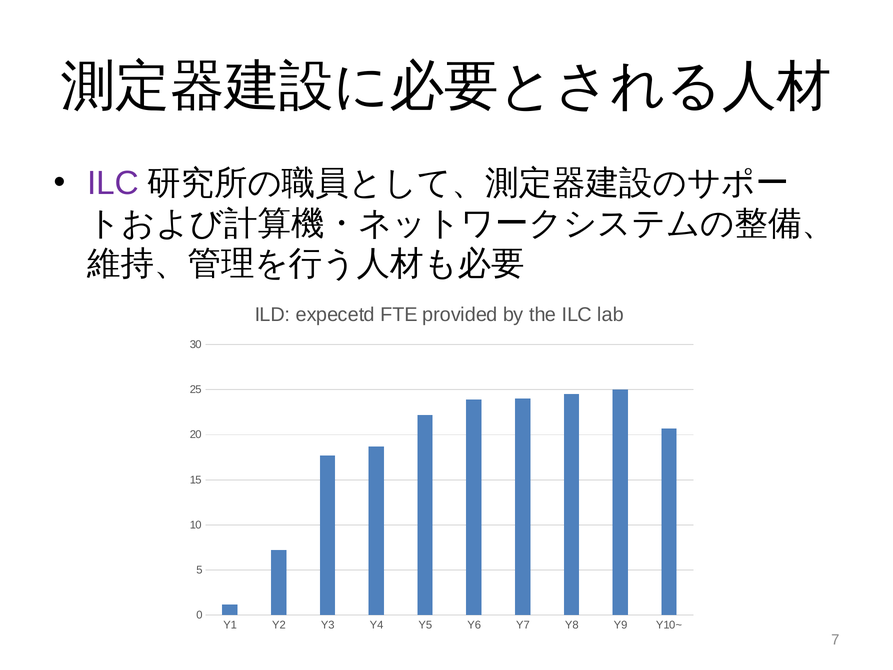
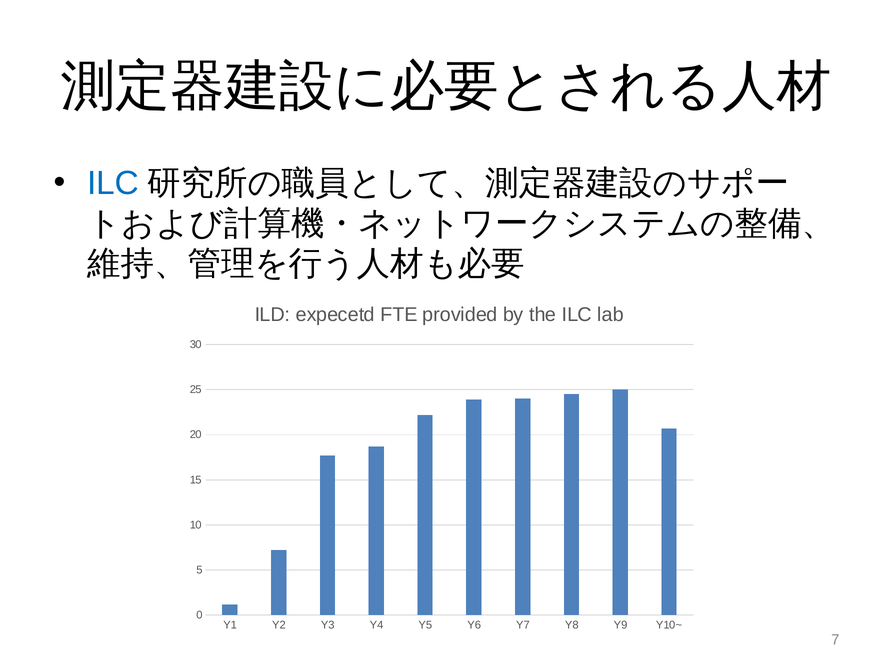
ILC at (113, 183) colour: purple -> blue
